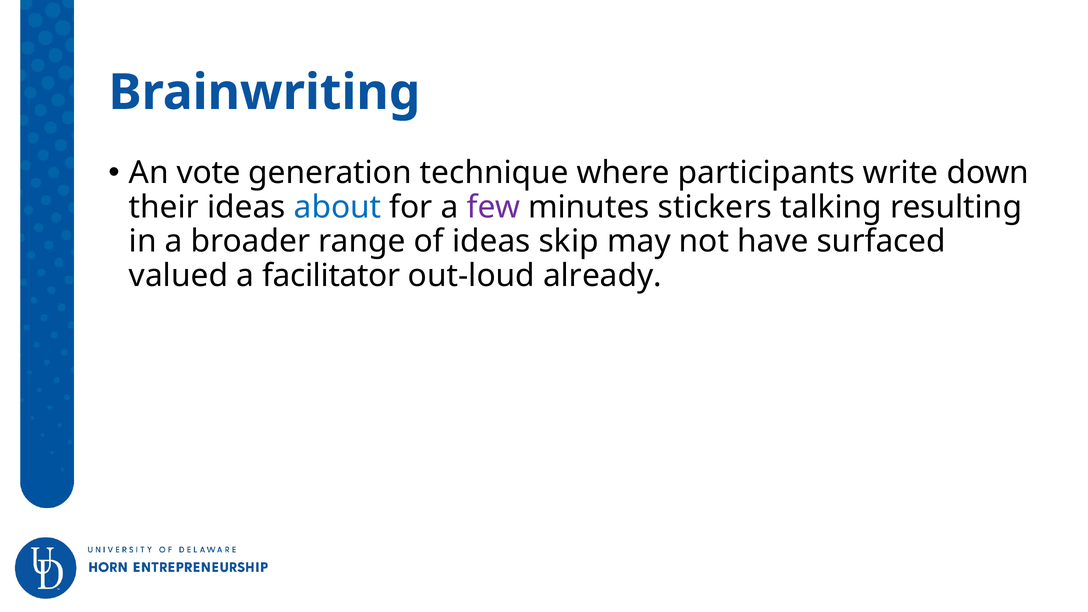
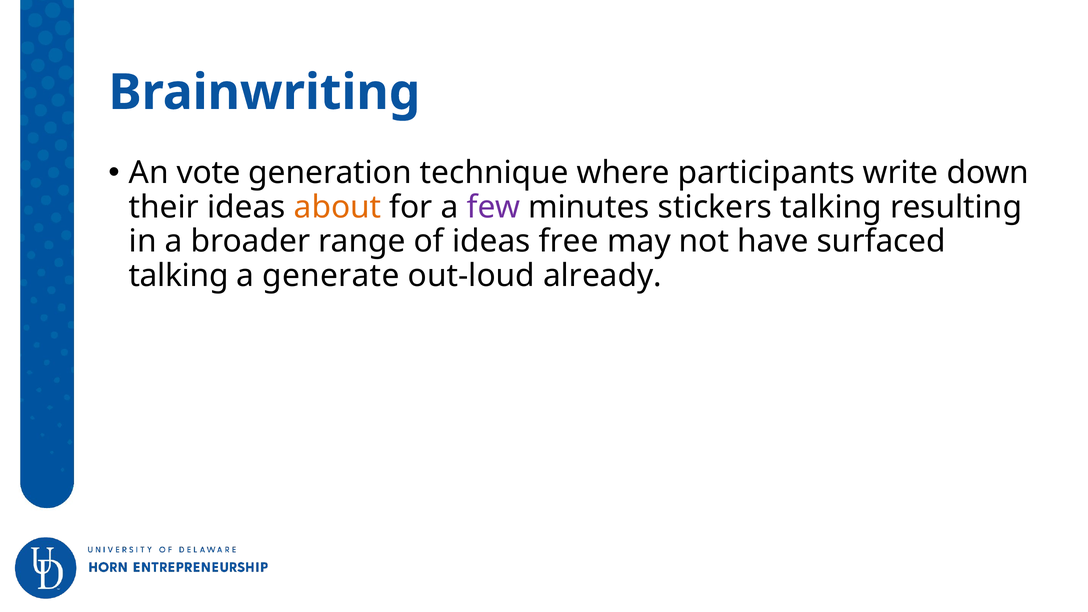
about colour: blue -> orange
skip: skip -> free
valued at (179, 276): valued -> talking
facilitator: facilitator -> generate
